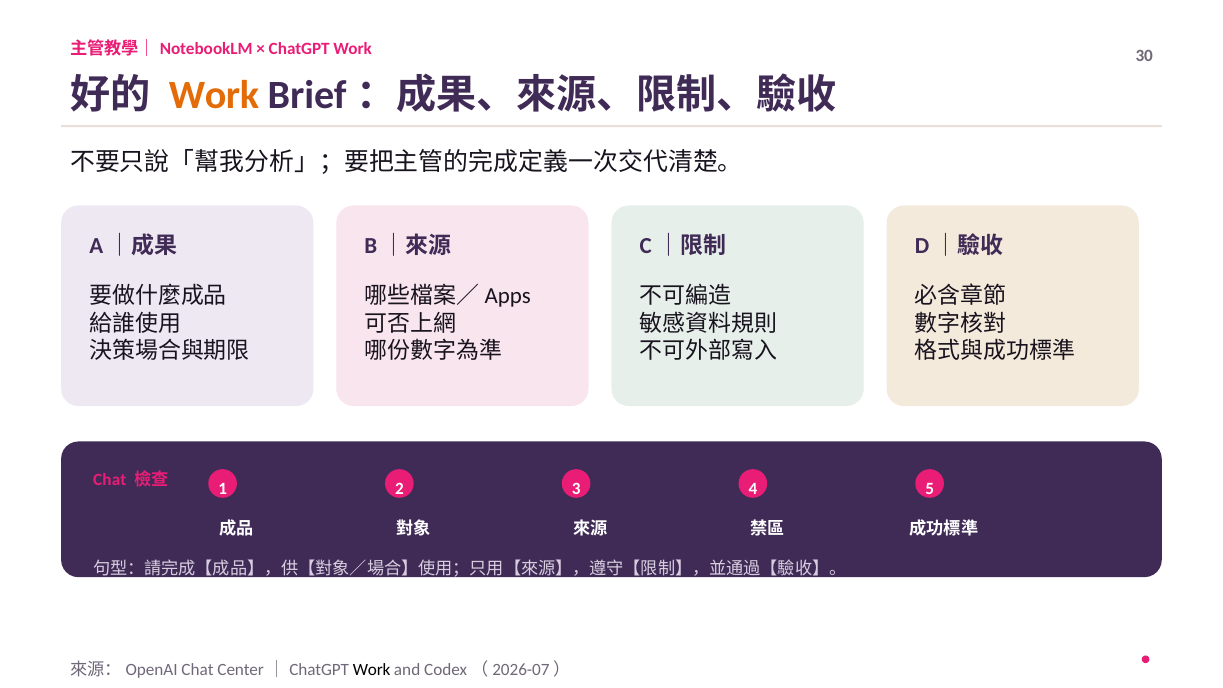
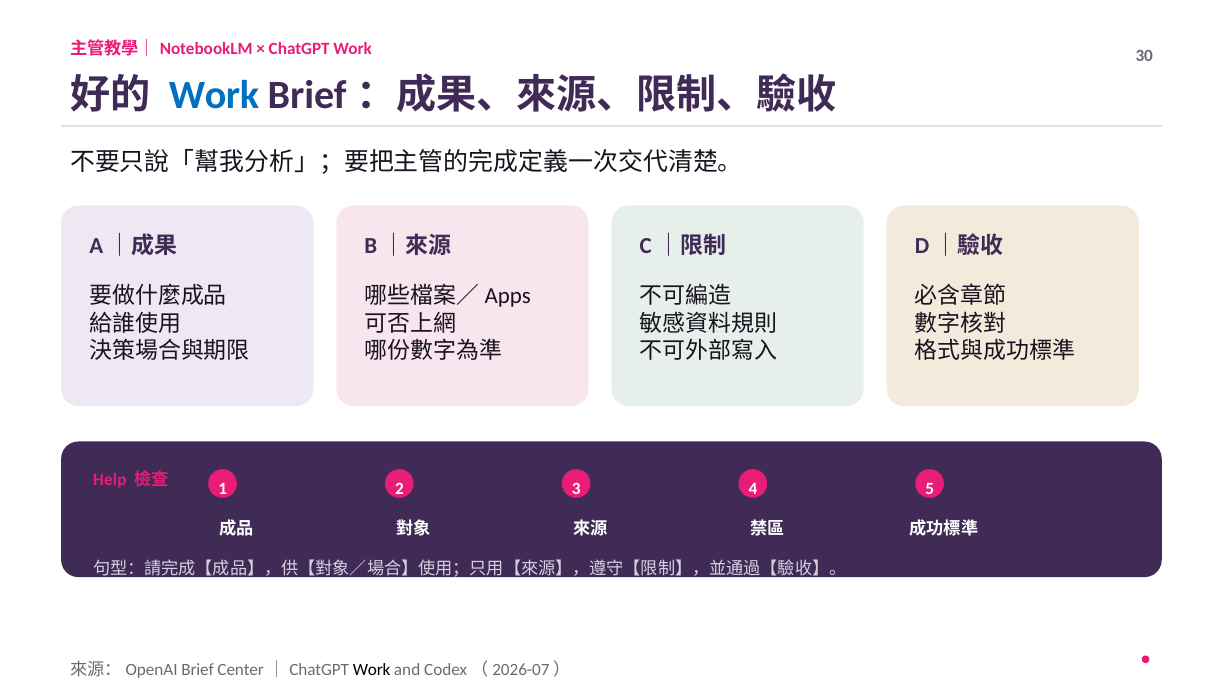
Work at (214, 95) colour: orange -> blue
Chat at (110, 479): Chat -> Help
Chat at (198, 670): Chat -> Brief
